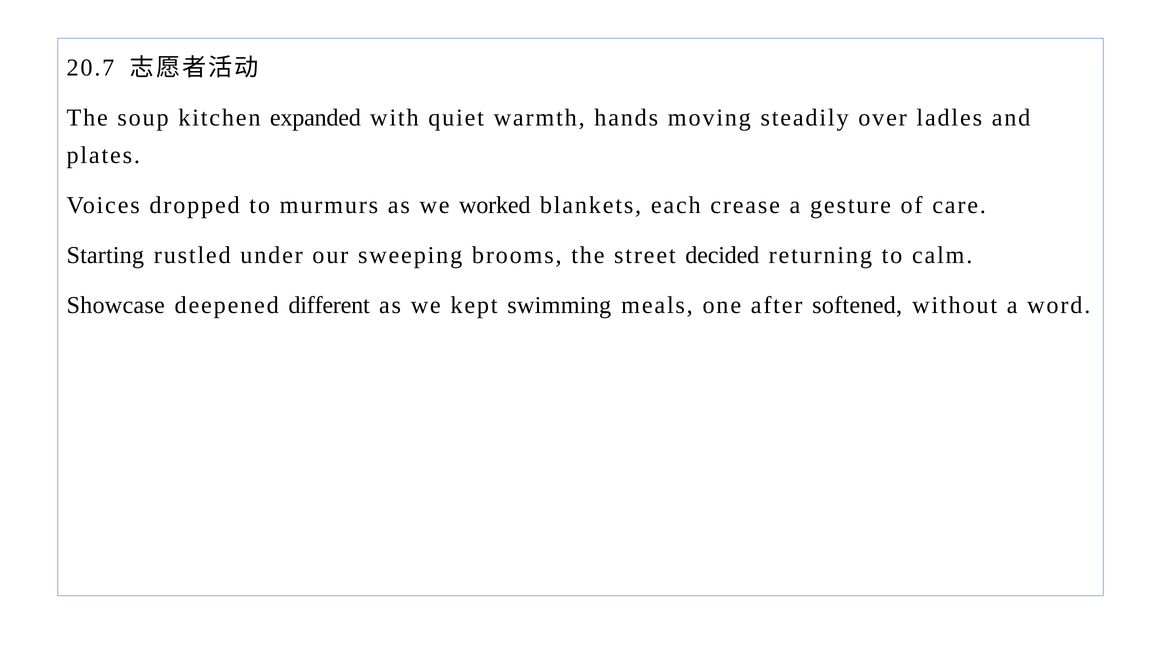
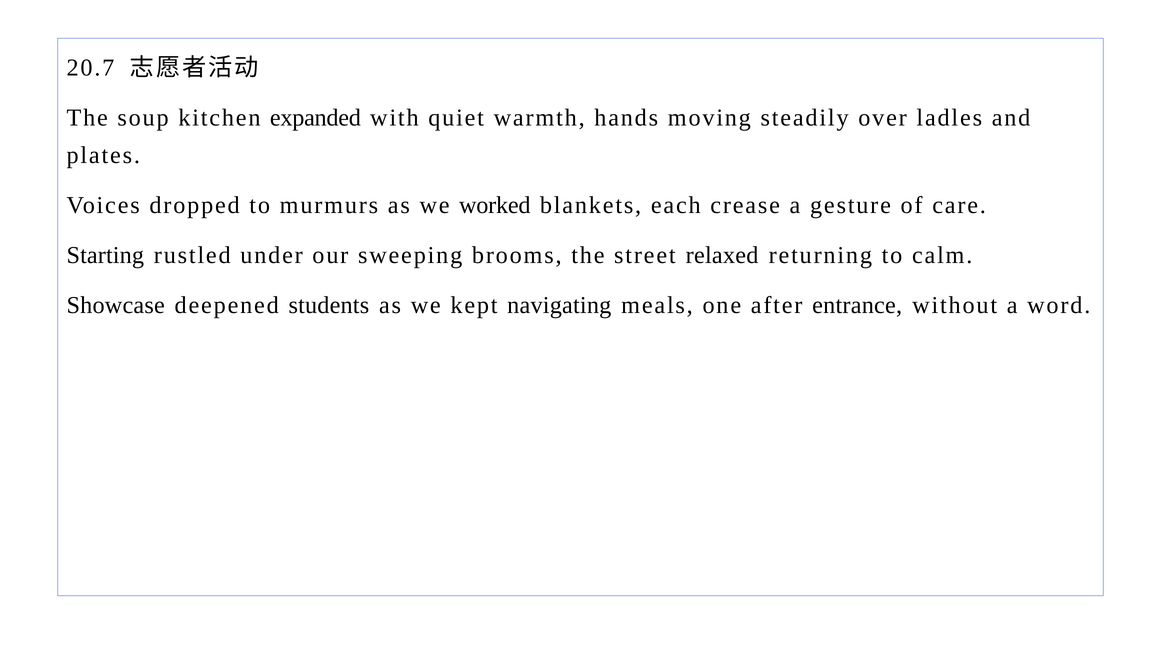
decided: decided -> relaxed
different: different -> students
swimming: swimming -> navigating
softened: softened -> entrance
